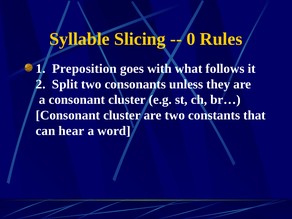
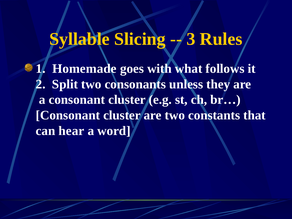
0: 0 -> 3
Preposition: Preposition -> Homemade
